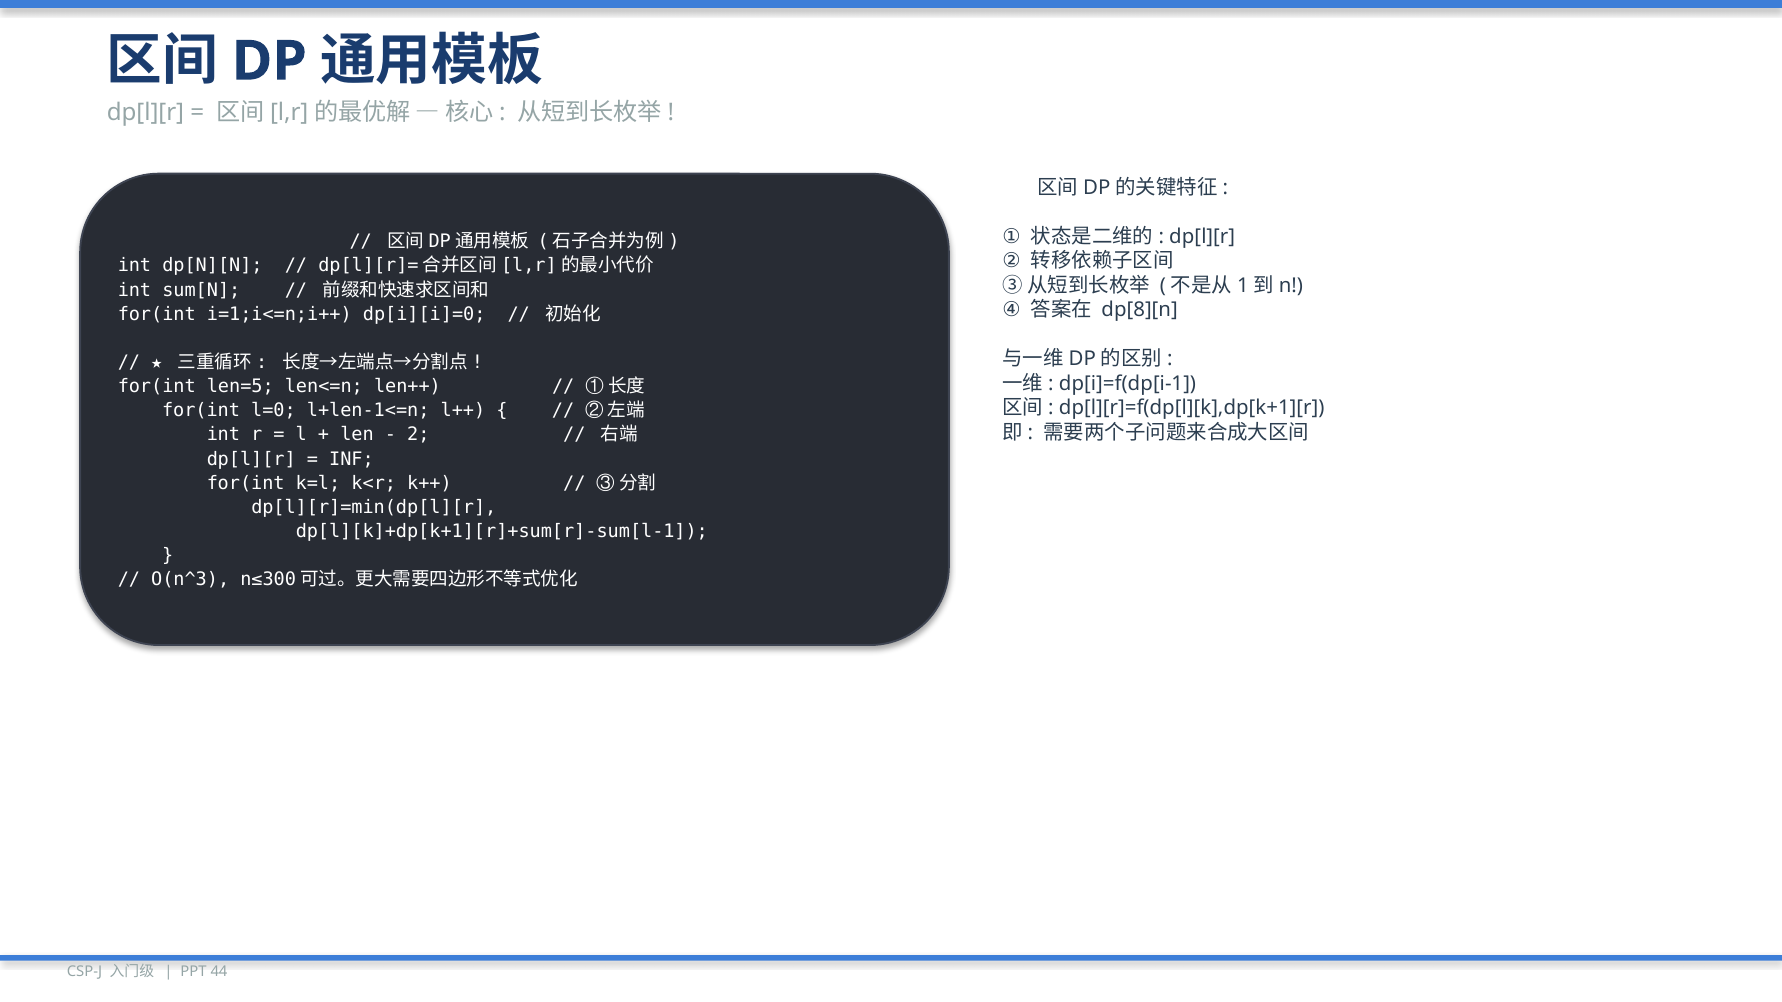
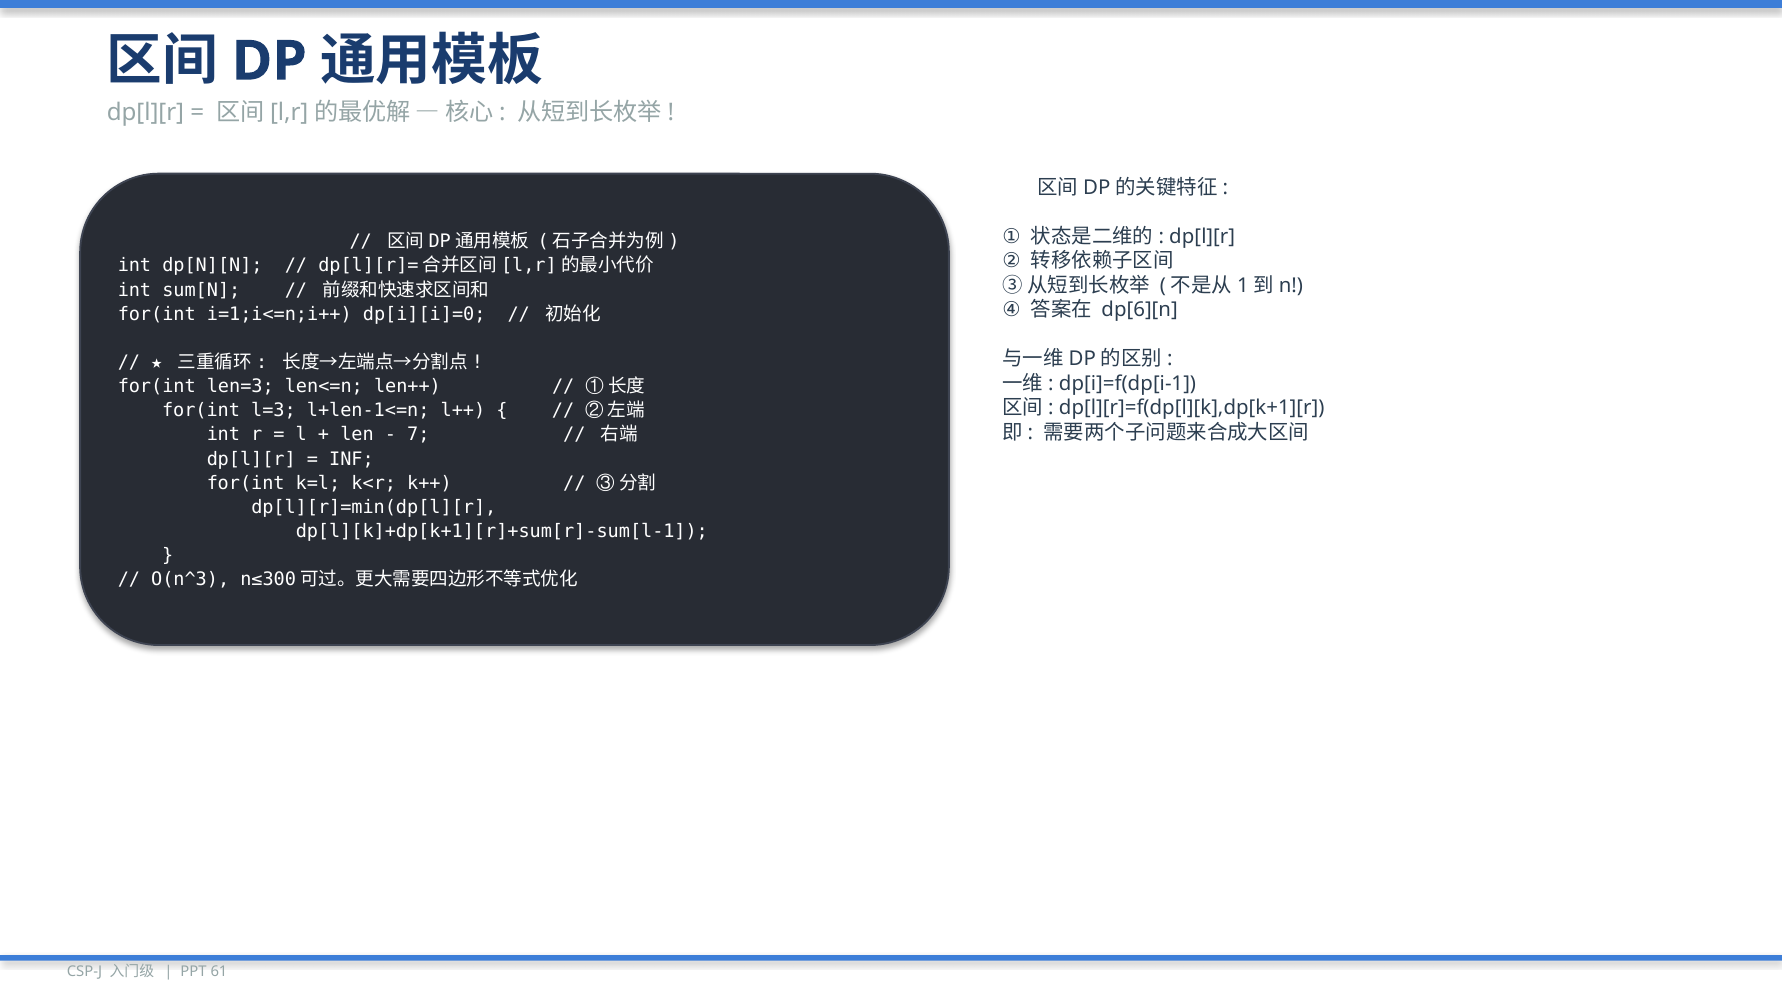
dp[8][n: dp[8][n -> dp[6][n
len=5: len=5 -> len=3
l=0: l=0 -> l=3
2: 2 -> 7
44: 44 -> 61
